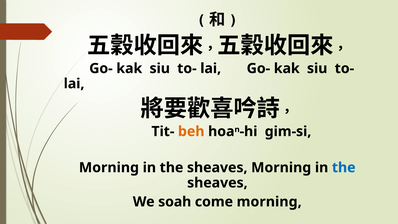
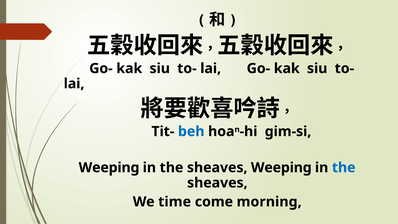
beh colour: orange -> blue
Morning at (109, 167): Morning -> Weeping
sheaves Morning: Morning -> Weeping
soah: soah -> time
